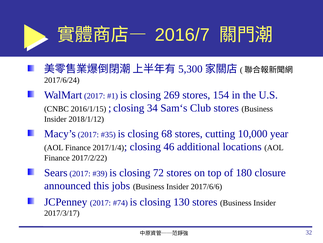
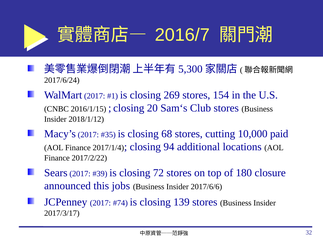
34: 34 -> 20
year: year -> paid
46: 46 -> 94
130: 130 -> 139
